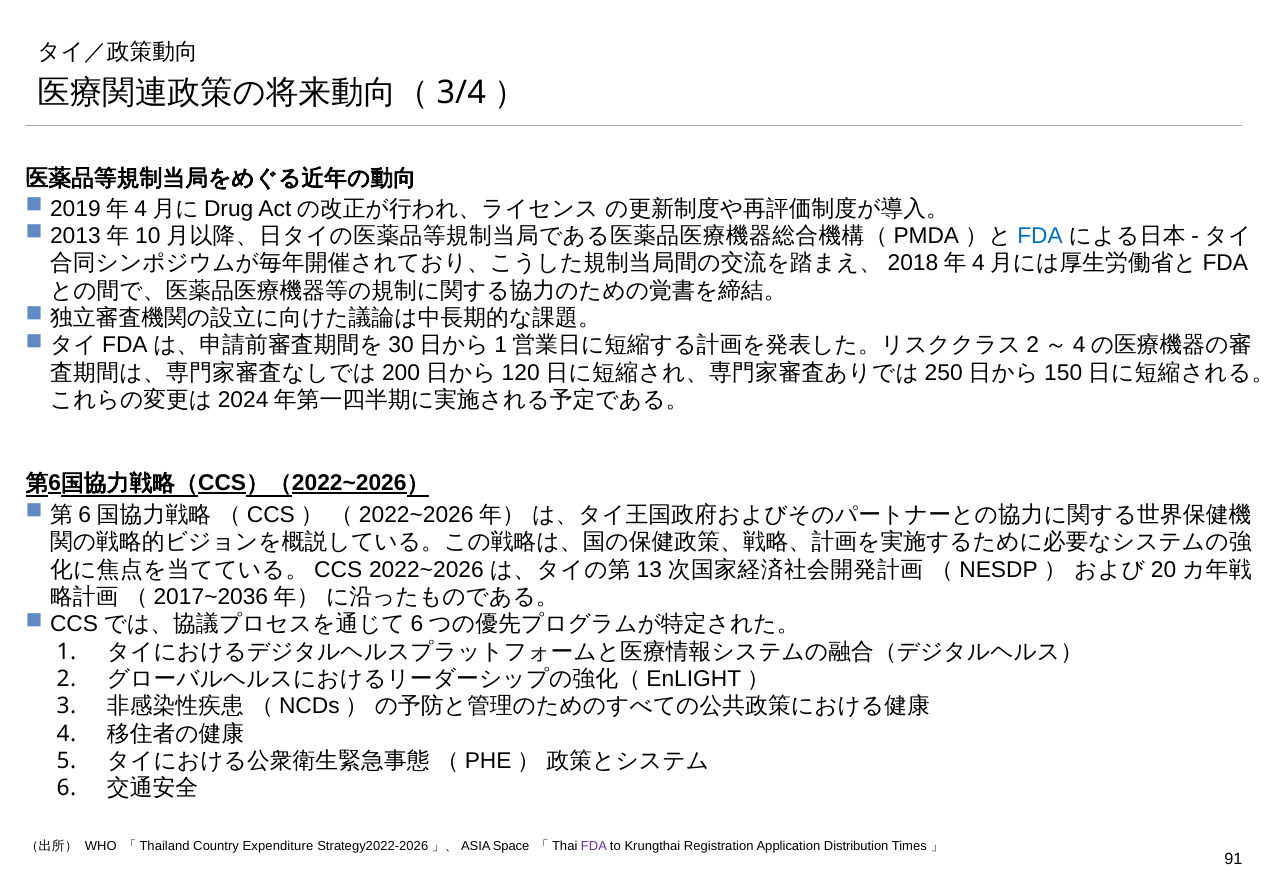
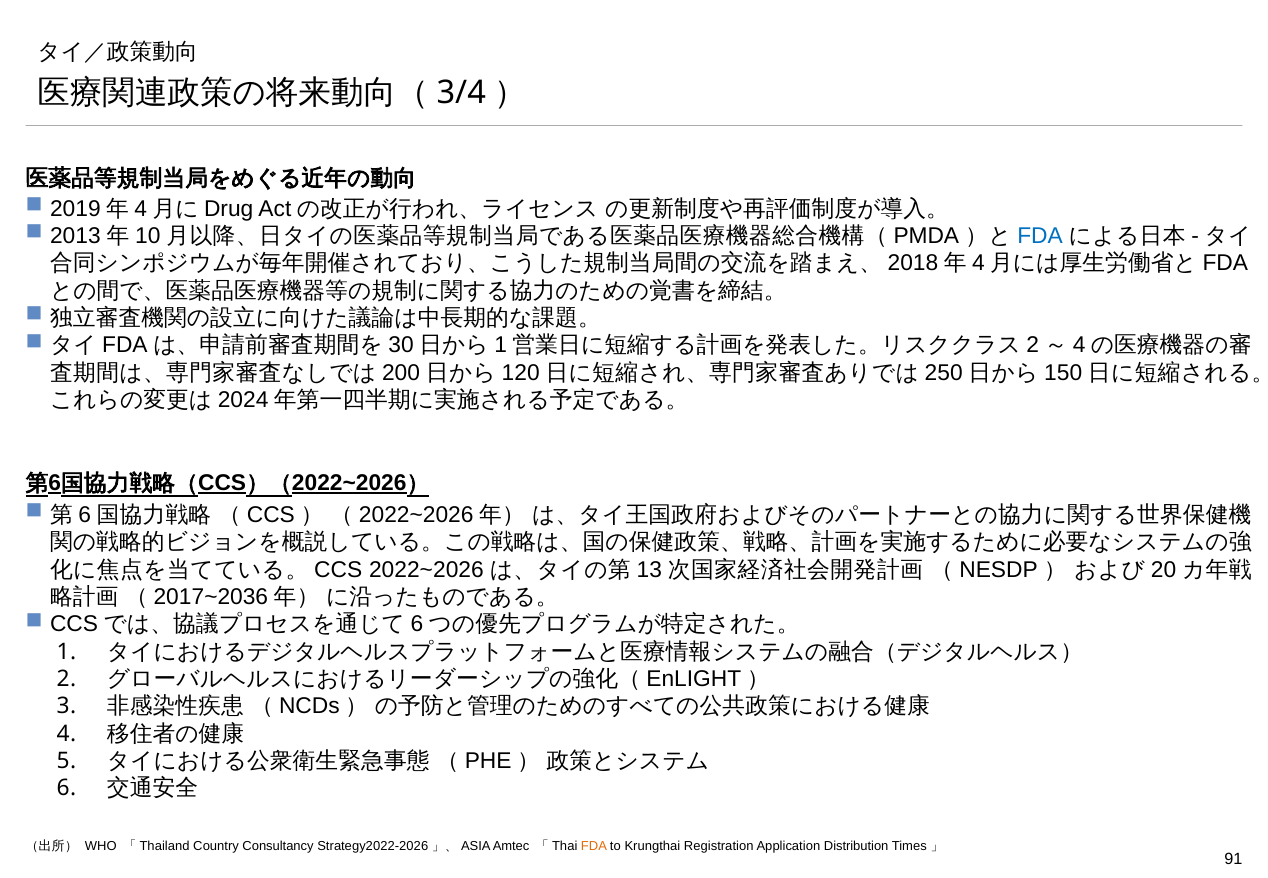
Expenditure: Expenditure -> Consultancy
Space: Space -> Amtec
FDA at (594, 846) colour: purple -> orange
